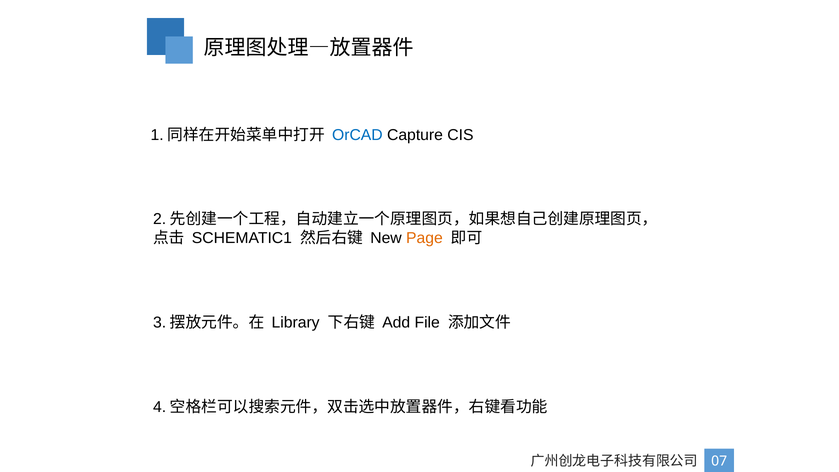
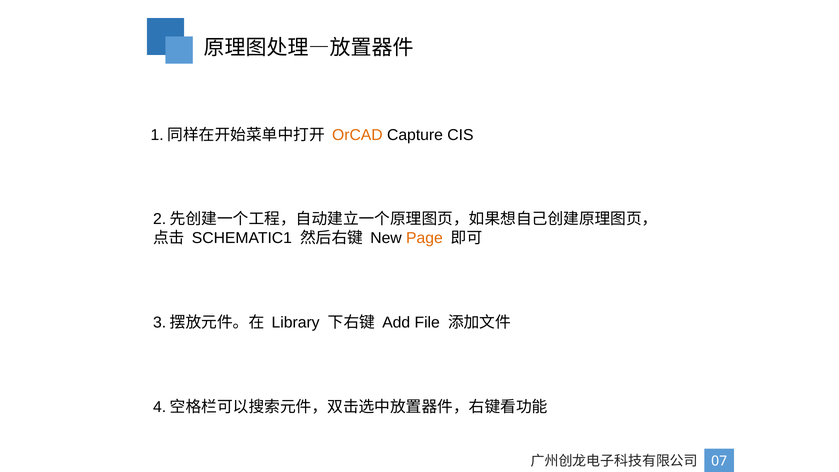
OrCAD colour: blue -> orange
